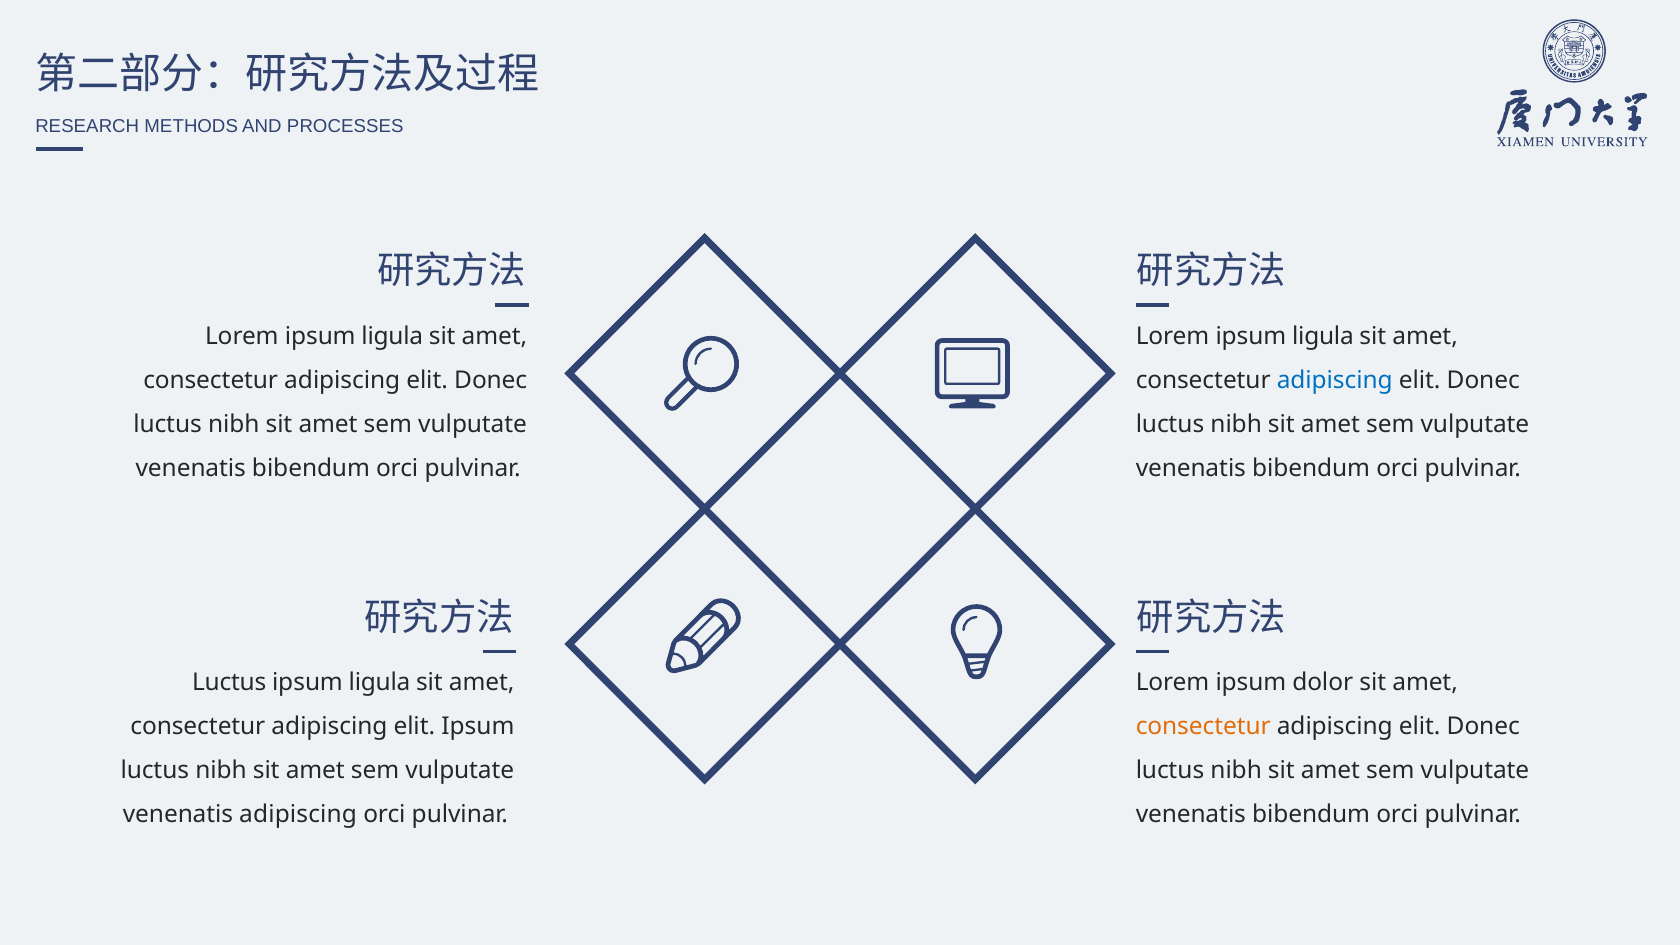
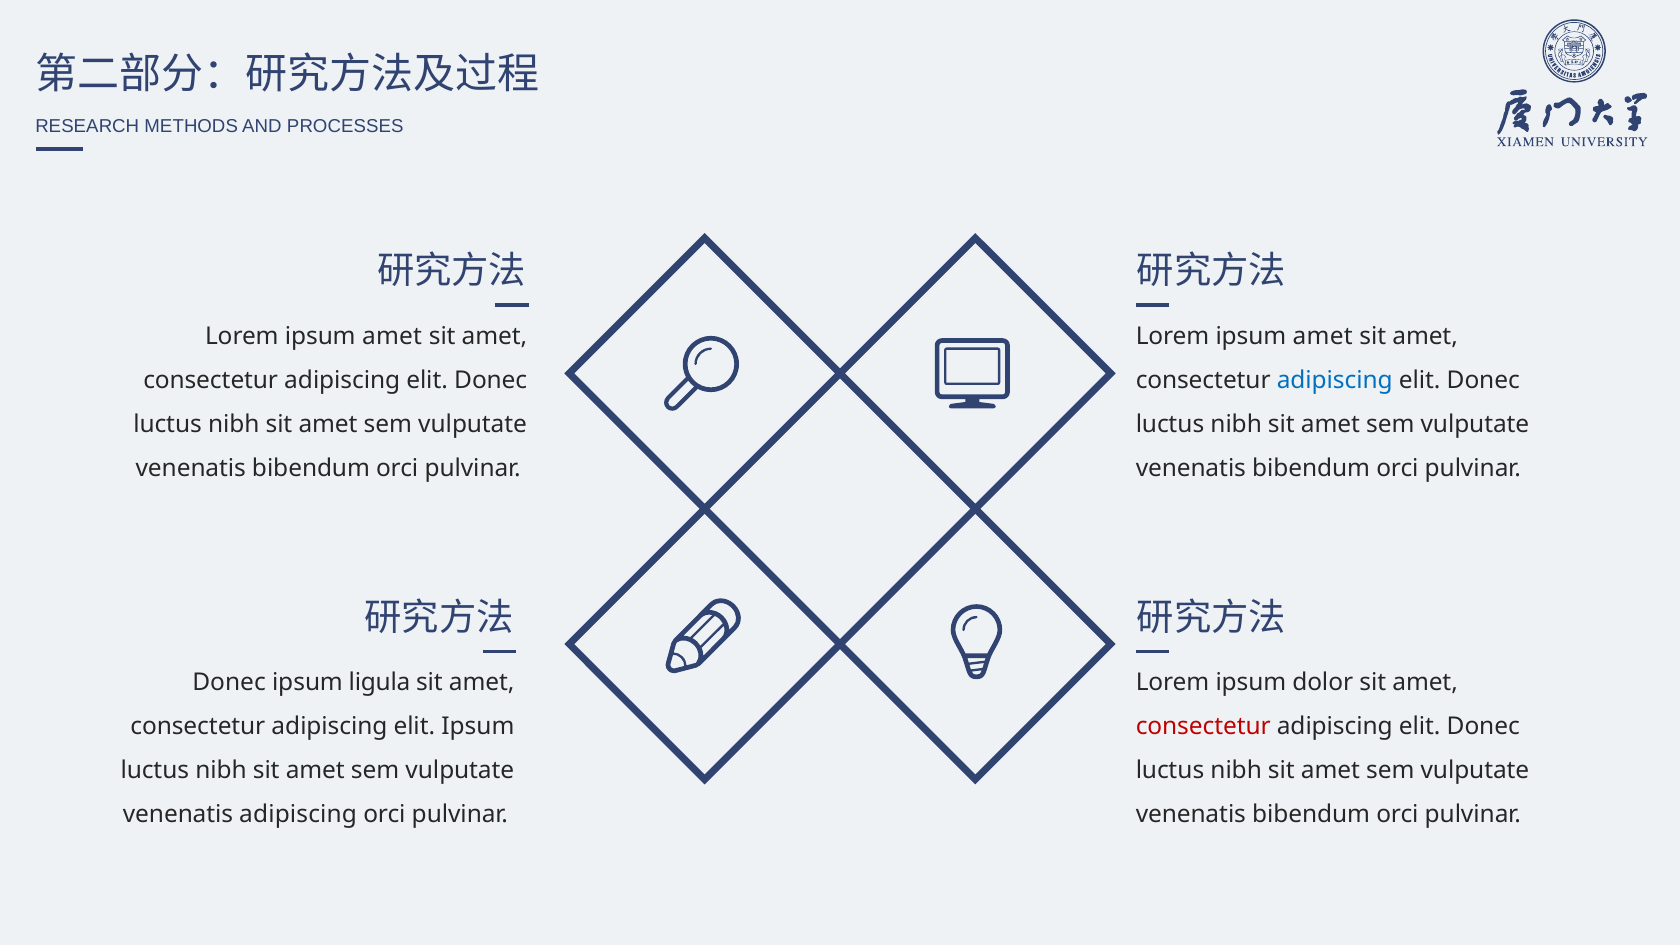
ligula at (392, 336): ligula -> amet
ligula at (1323, 336): ligula -> amet
Luctus at (229, 683): Luctus -> Donec
consectetur at (1203, 727) colour: orange -> red
